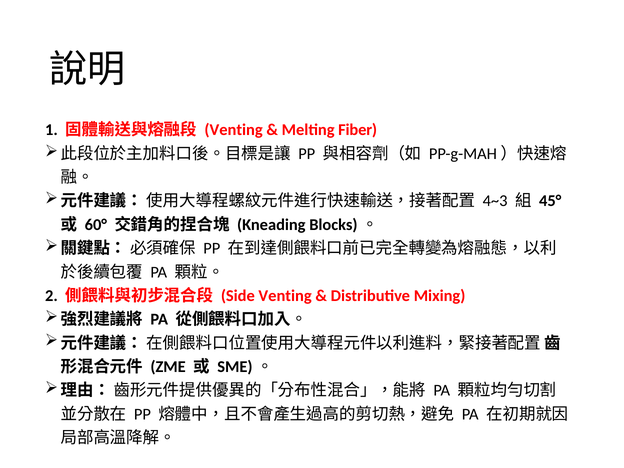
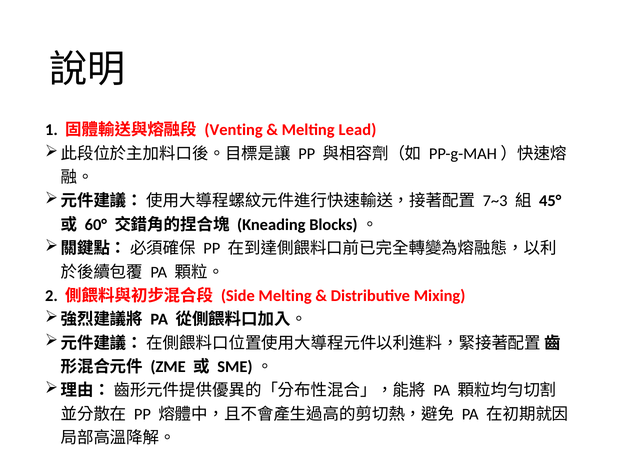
Fiber: Fiber -> Lead
4~3: 4~3 -> 7~3
Side Venting: Venting -> Melting
